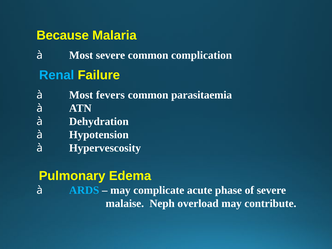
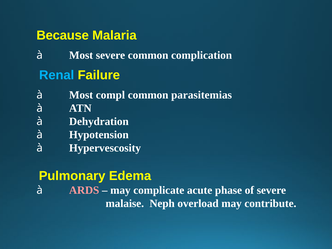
fevers: fevers -> compl
parasitaemia: parasitaemia -> parasitemias
ARDS colour: light blue -> pink
